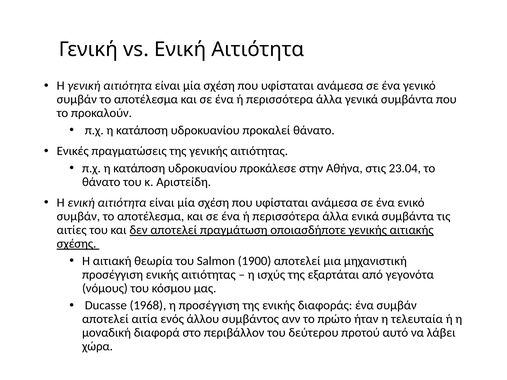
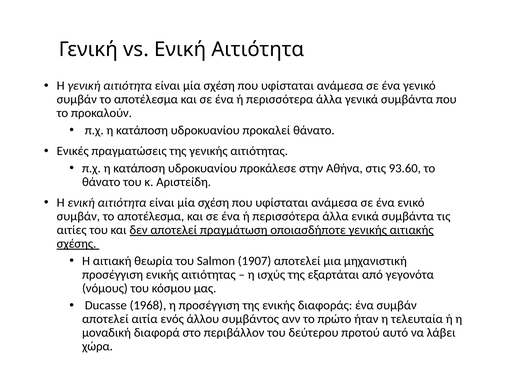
23.04: 23.04 -> 93.60
1900: 1900 -> 1907
